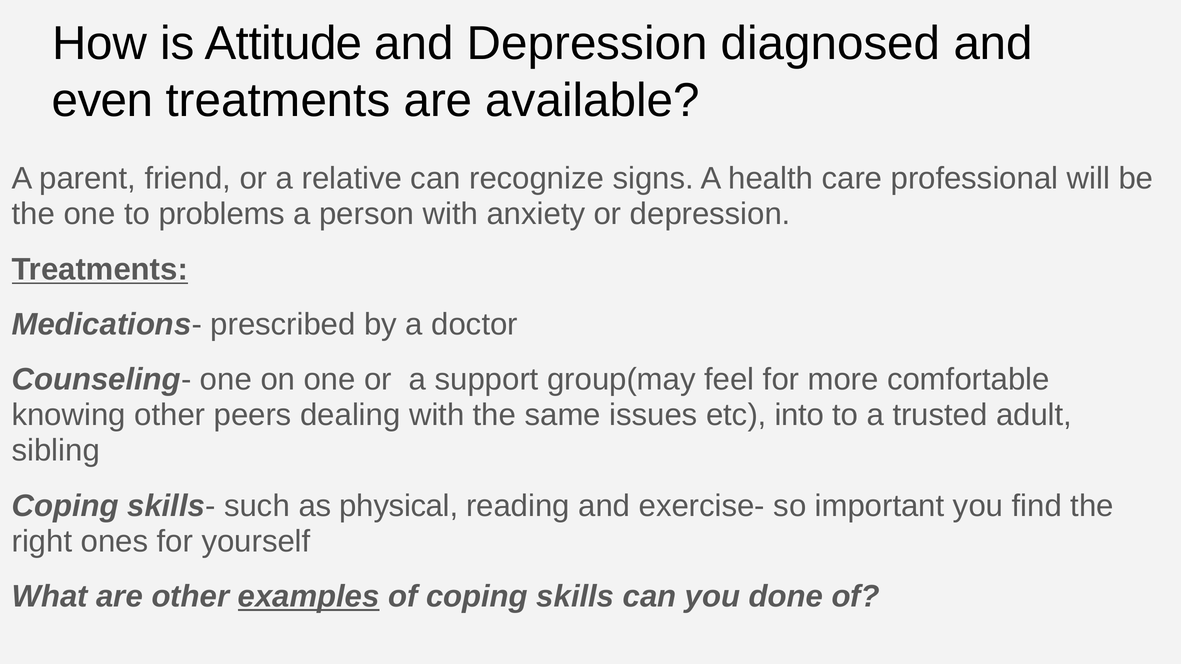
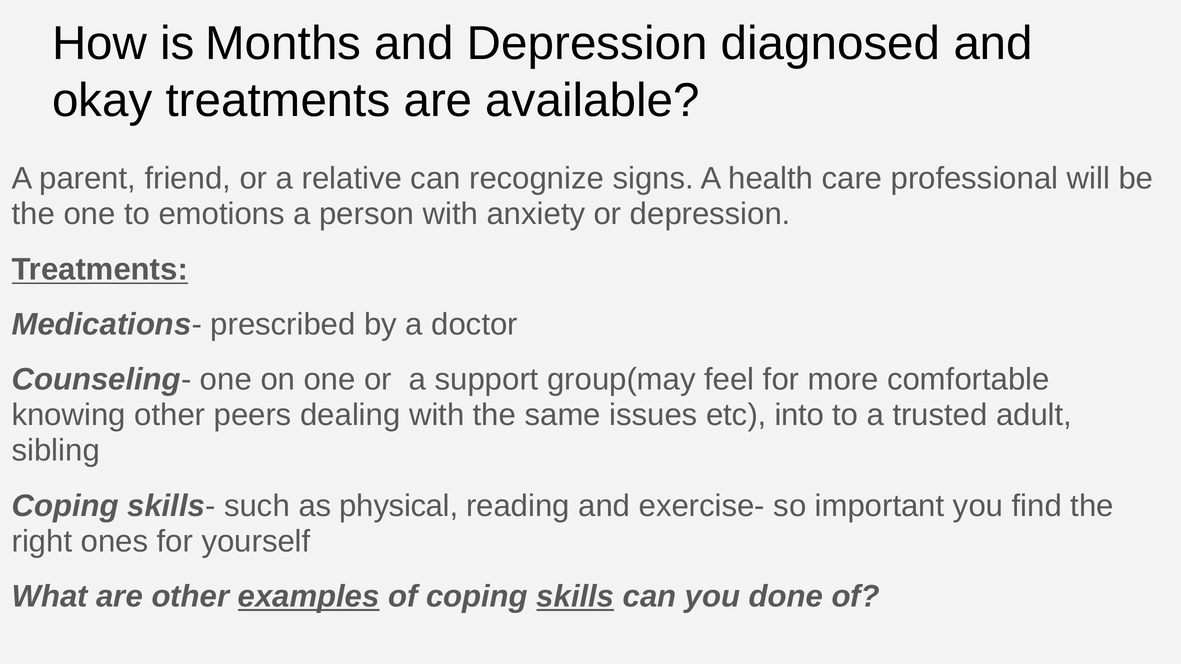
Attitude: Attitude -> Months
even: even -> okay
problems: problems -> emotions
skills underline: none -> present
